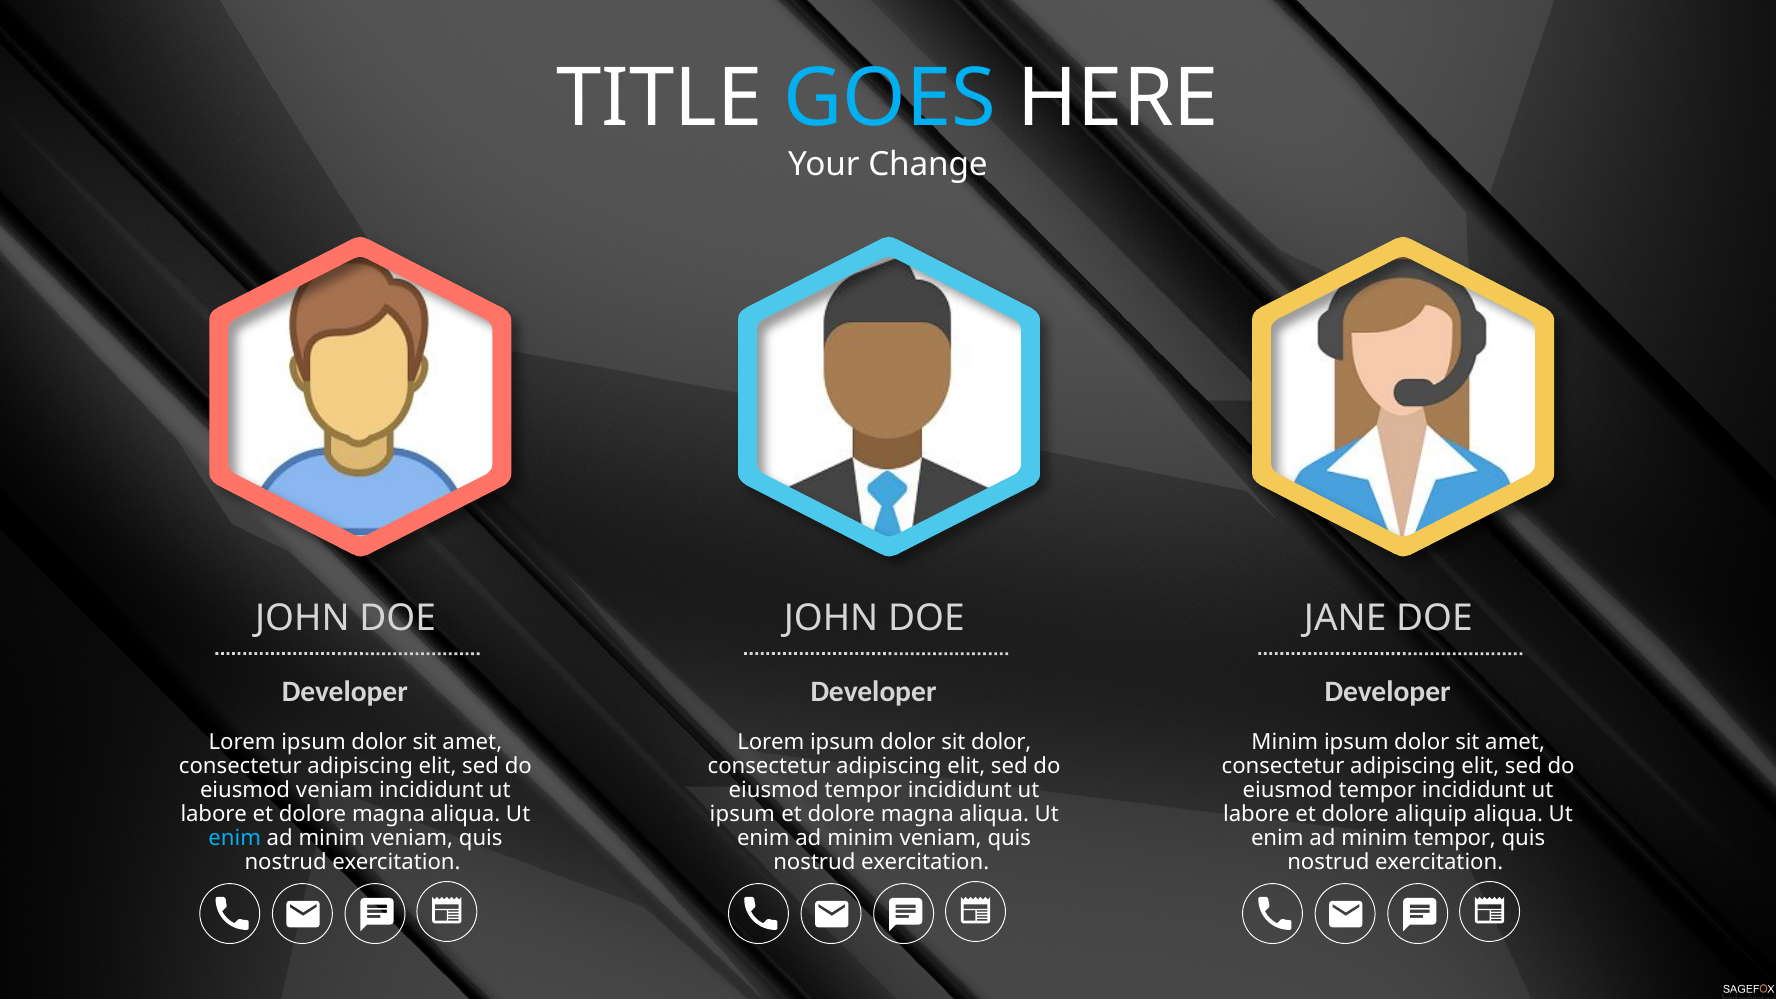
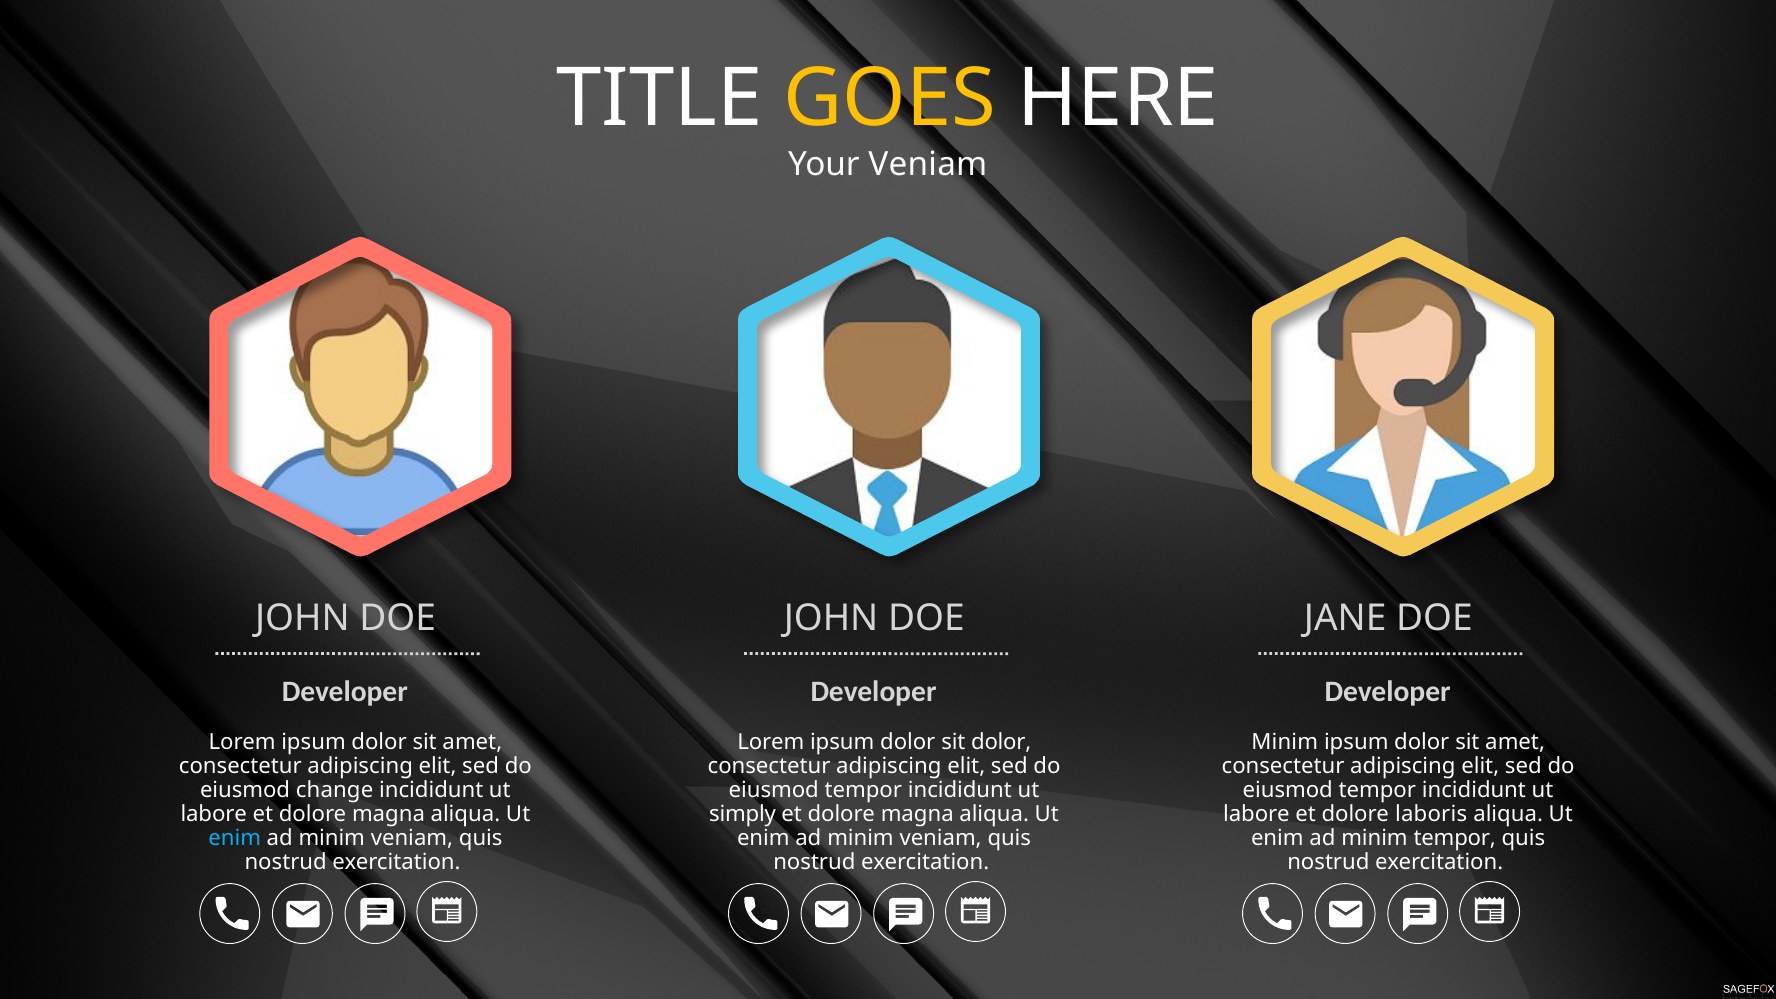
GOES colour: light blue -> yellow
Your Change: Change -> Veniam
eiusmod veniam: veniam -> change
ipsum at (742, 814): ipsum -> simply
aliquip: aliquip -> laboris
